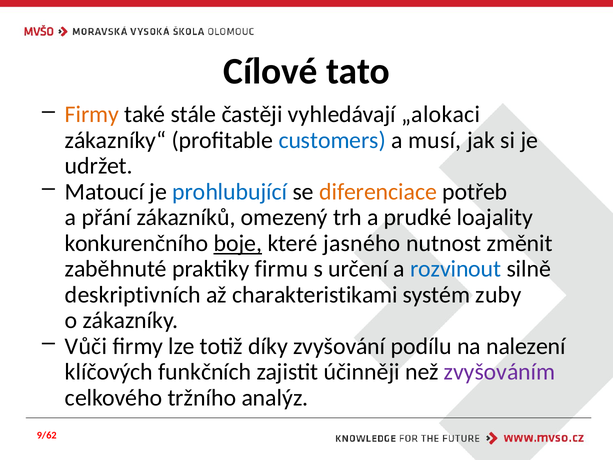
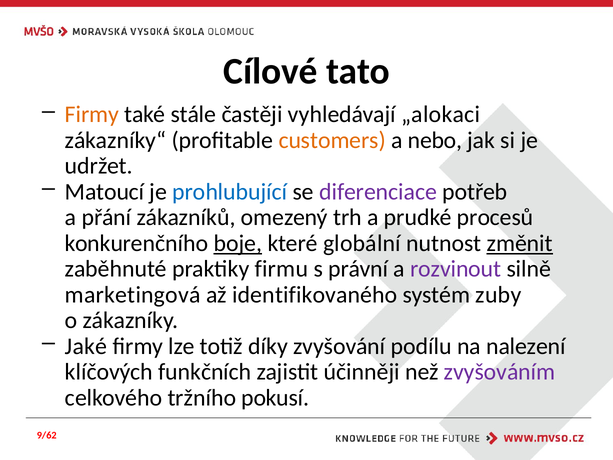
customers colour: blue -> orange
musí: musí -> nebo
diferenciace colour: orange -> purple
loajality: loajality -> procesů
jasného: jasného -> globální
změnit underline: none -> present
určení: určení -> právní
rozvinout colour: blue -> purple
deskriptivních: deskriptivních -> marketingová
charakteristikami: charakteristikami -> identifikovaného
Vůči: Vůči -> Jaké
analýz: analýz -> pokusí
